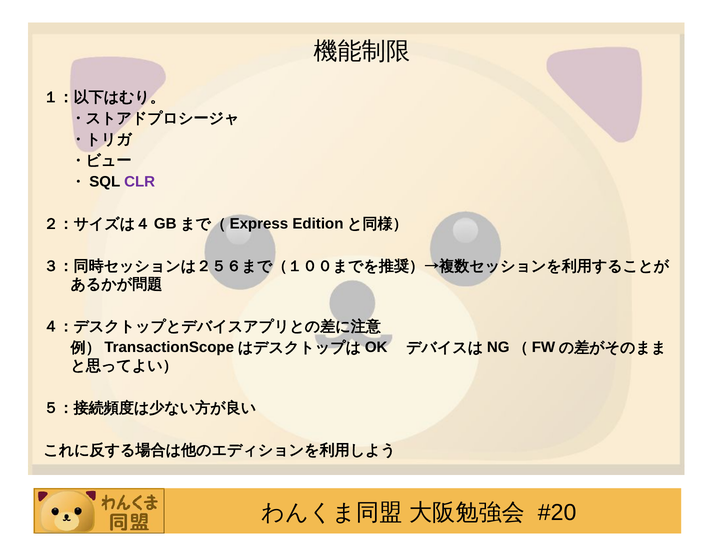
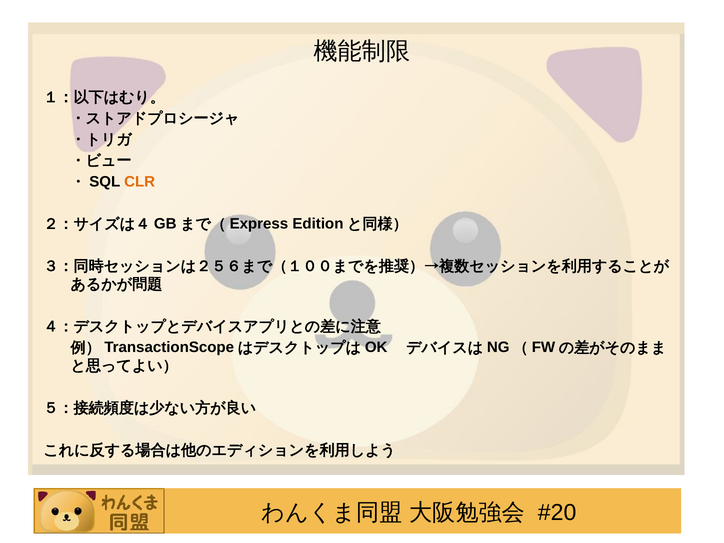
CLR colour: purple -> orange
